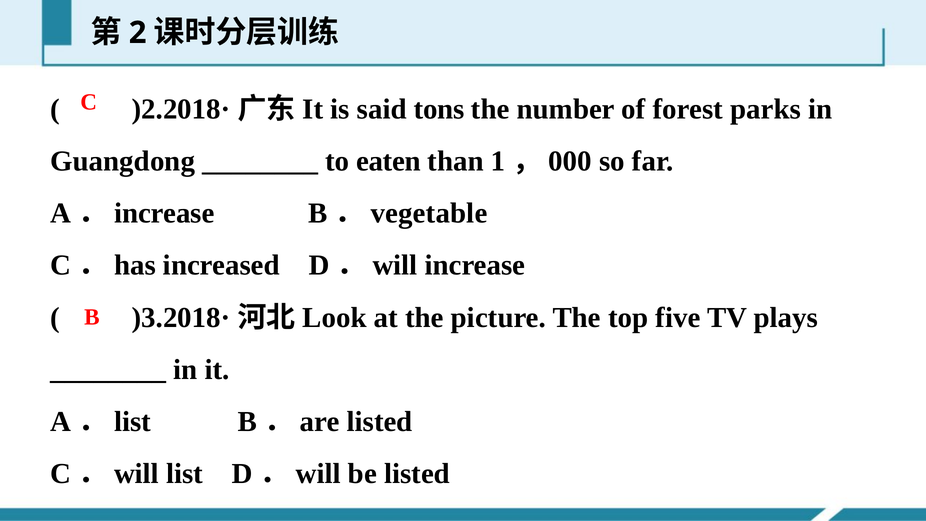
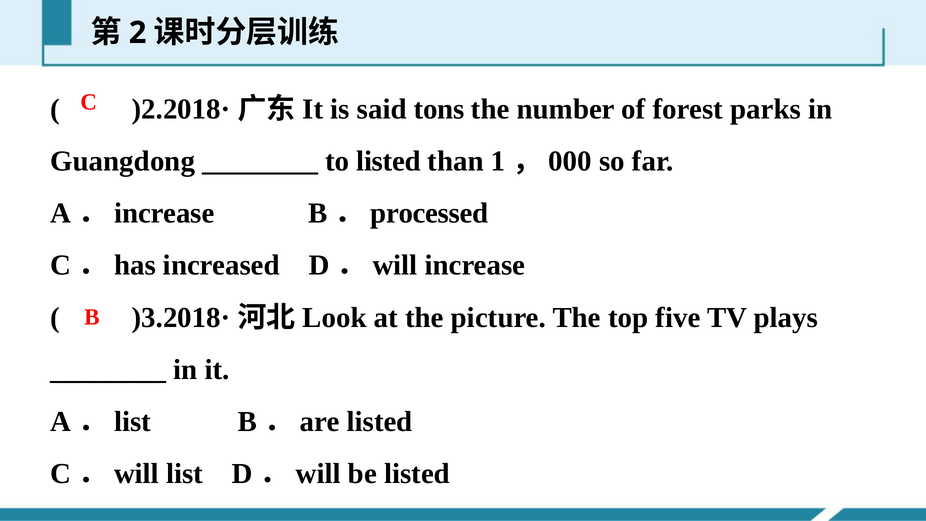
to eaten: eaten -> listed
vegetable: vegetable -> processed
